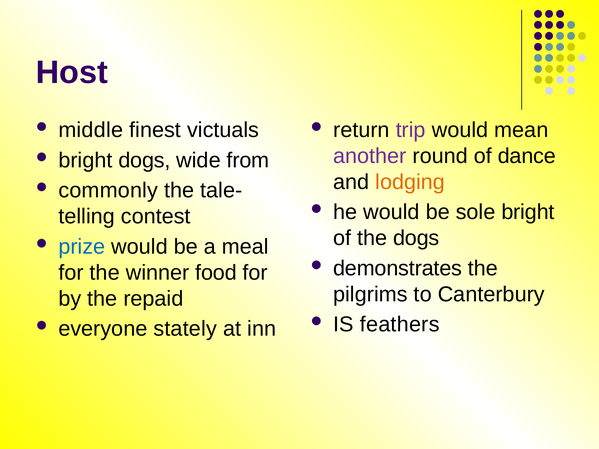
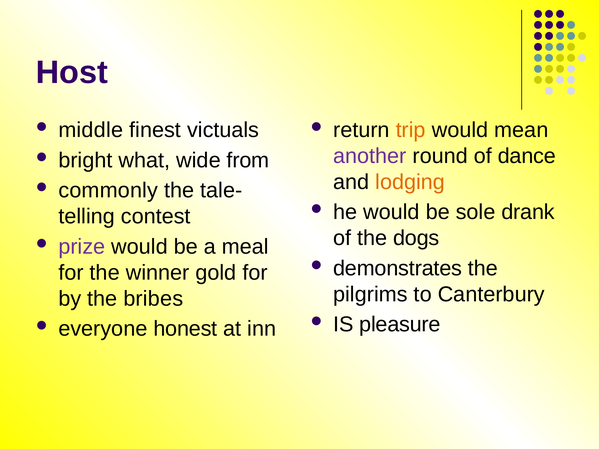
trip colour: purple -> orange
bright dogs: dogs -> what
sole bright: bright -> drank
prize colour: blue -> purple
food: food -> gold
repaid: repaid -> bribes
feathers: feathers -> pleasure
stately: stately -> honest
